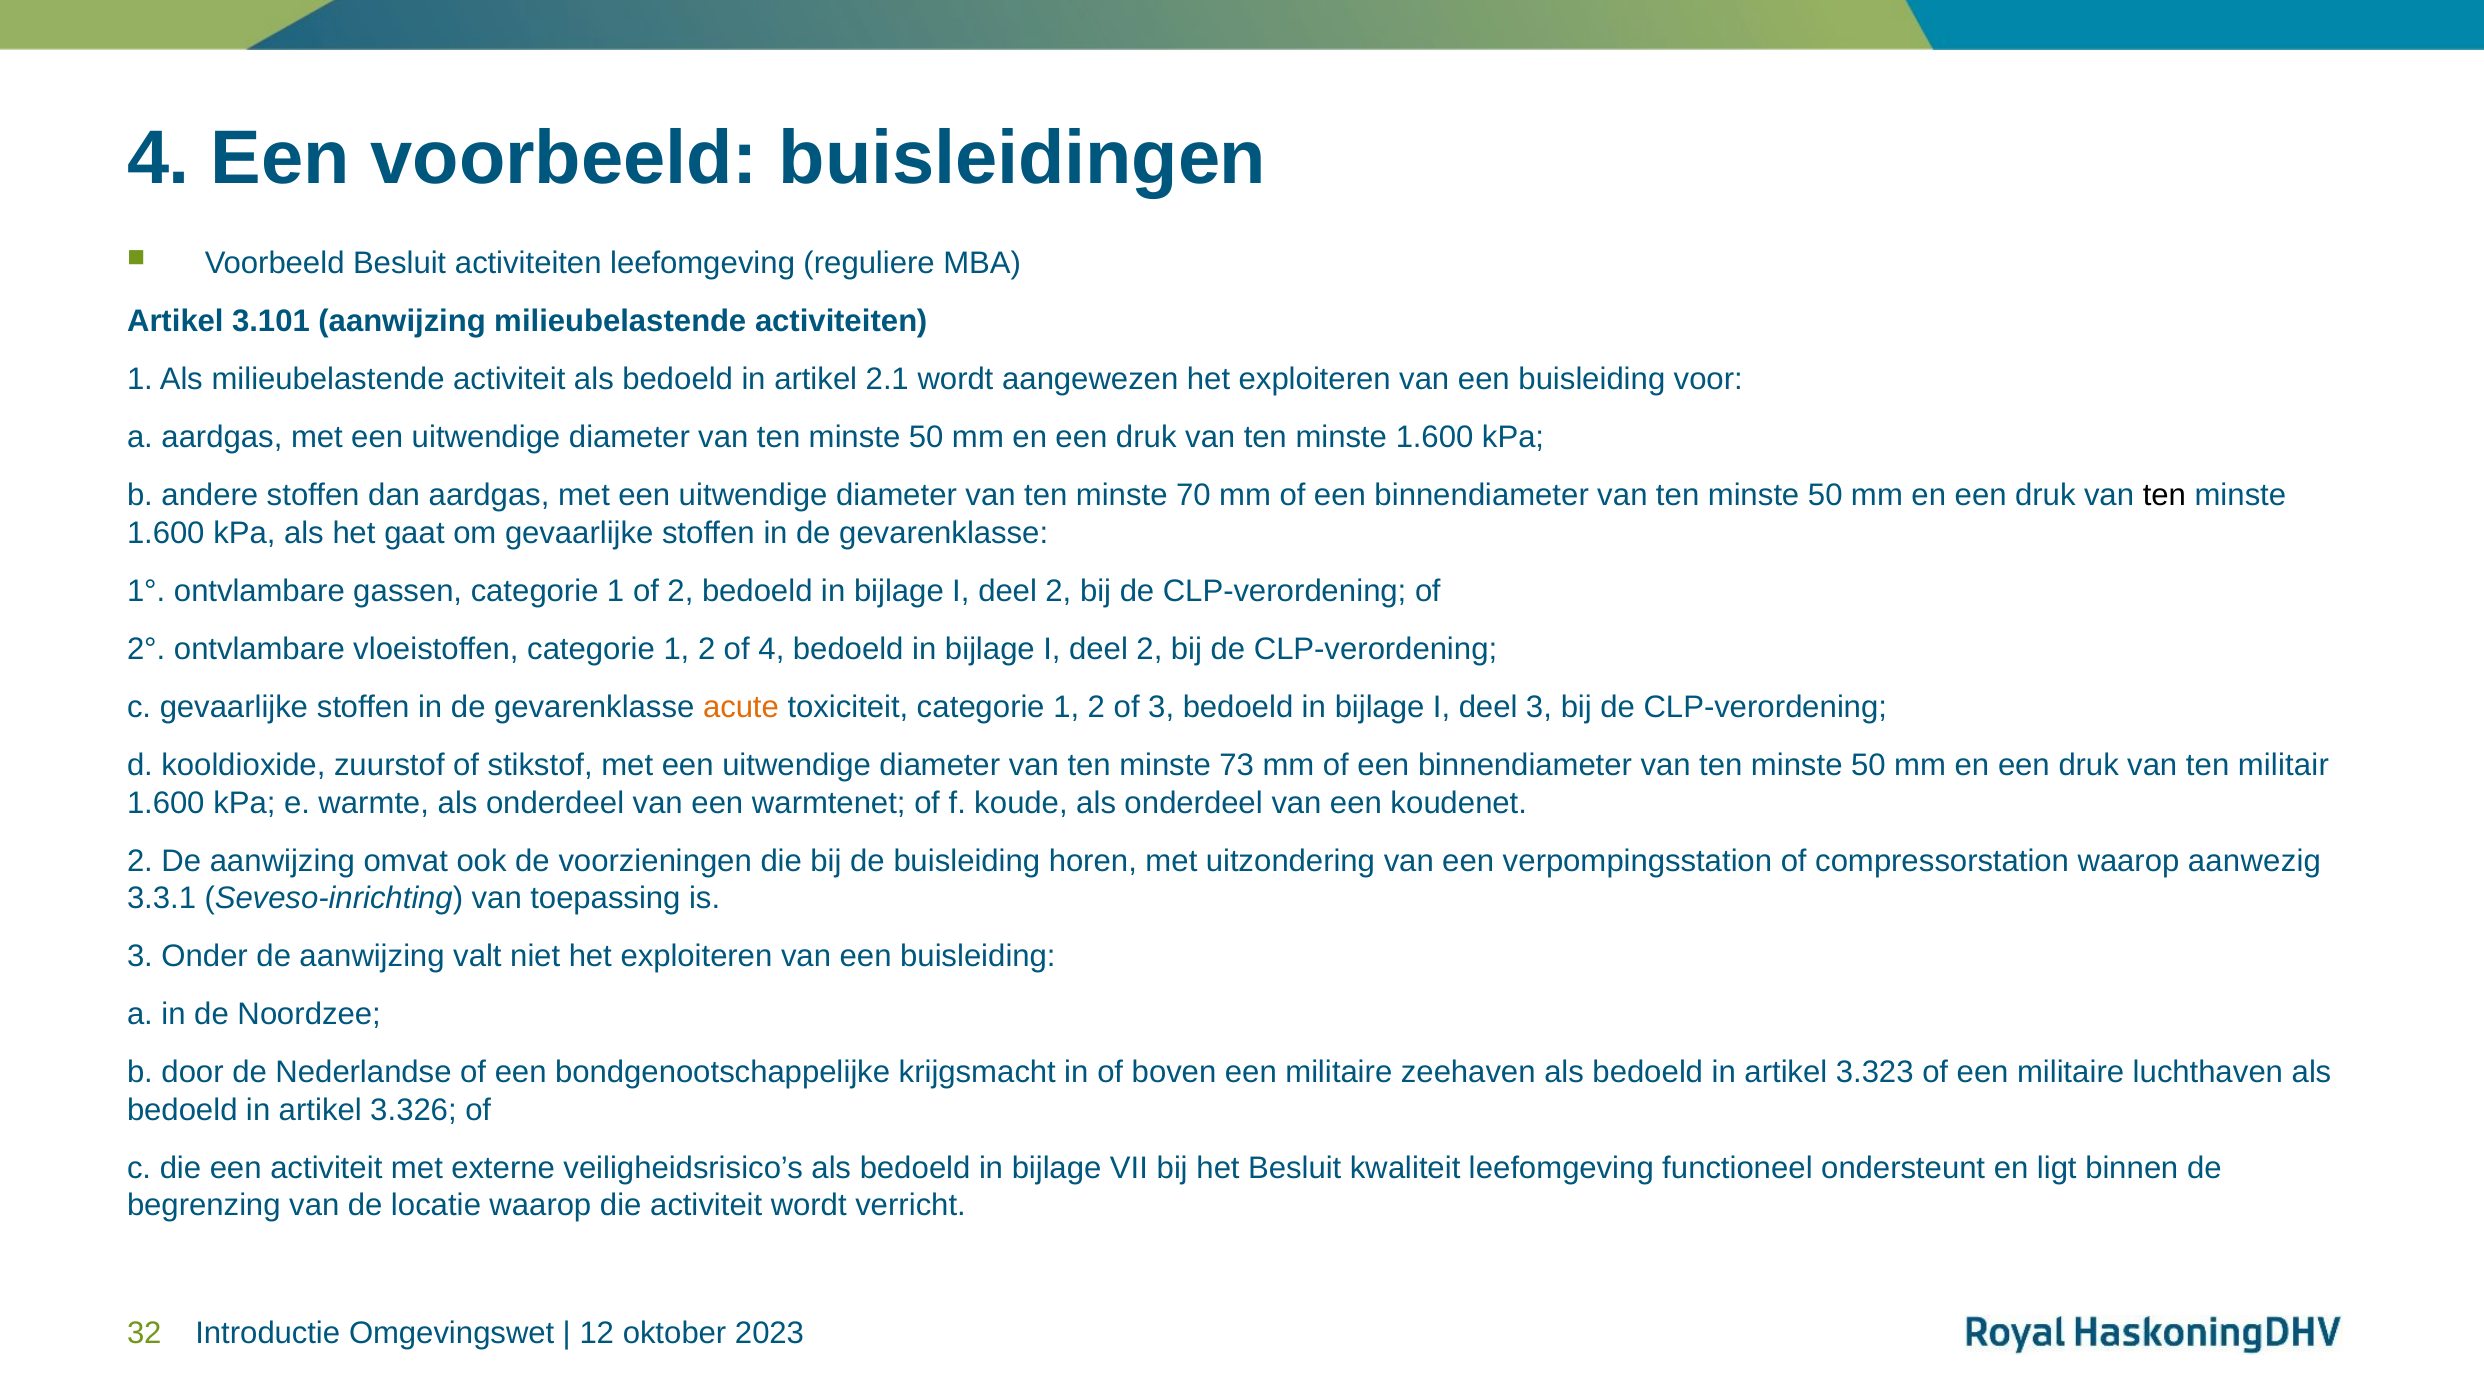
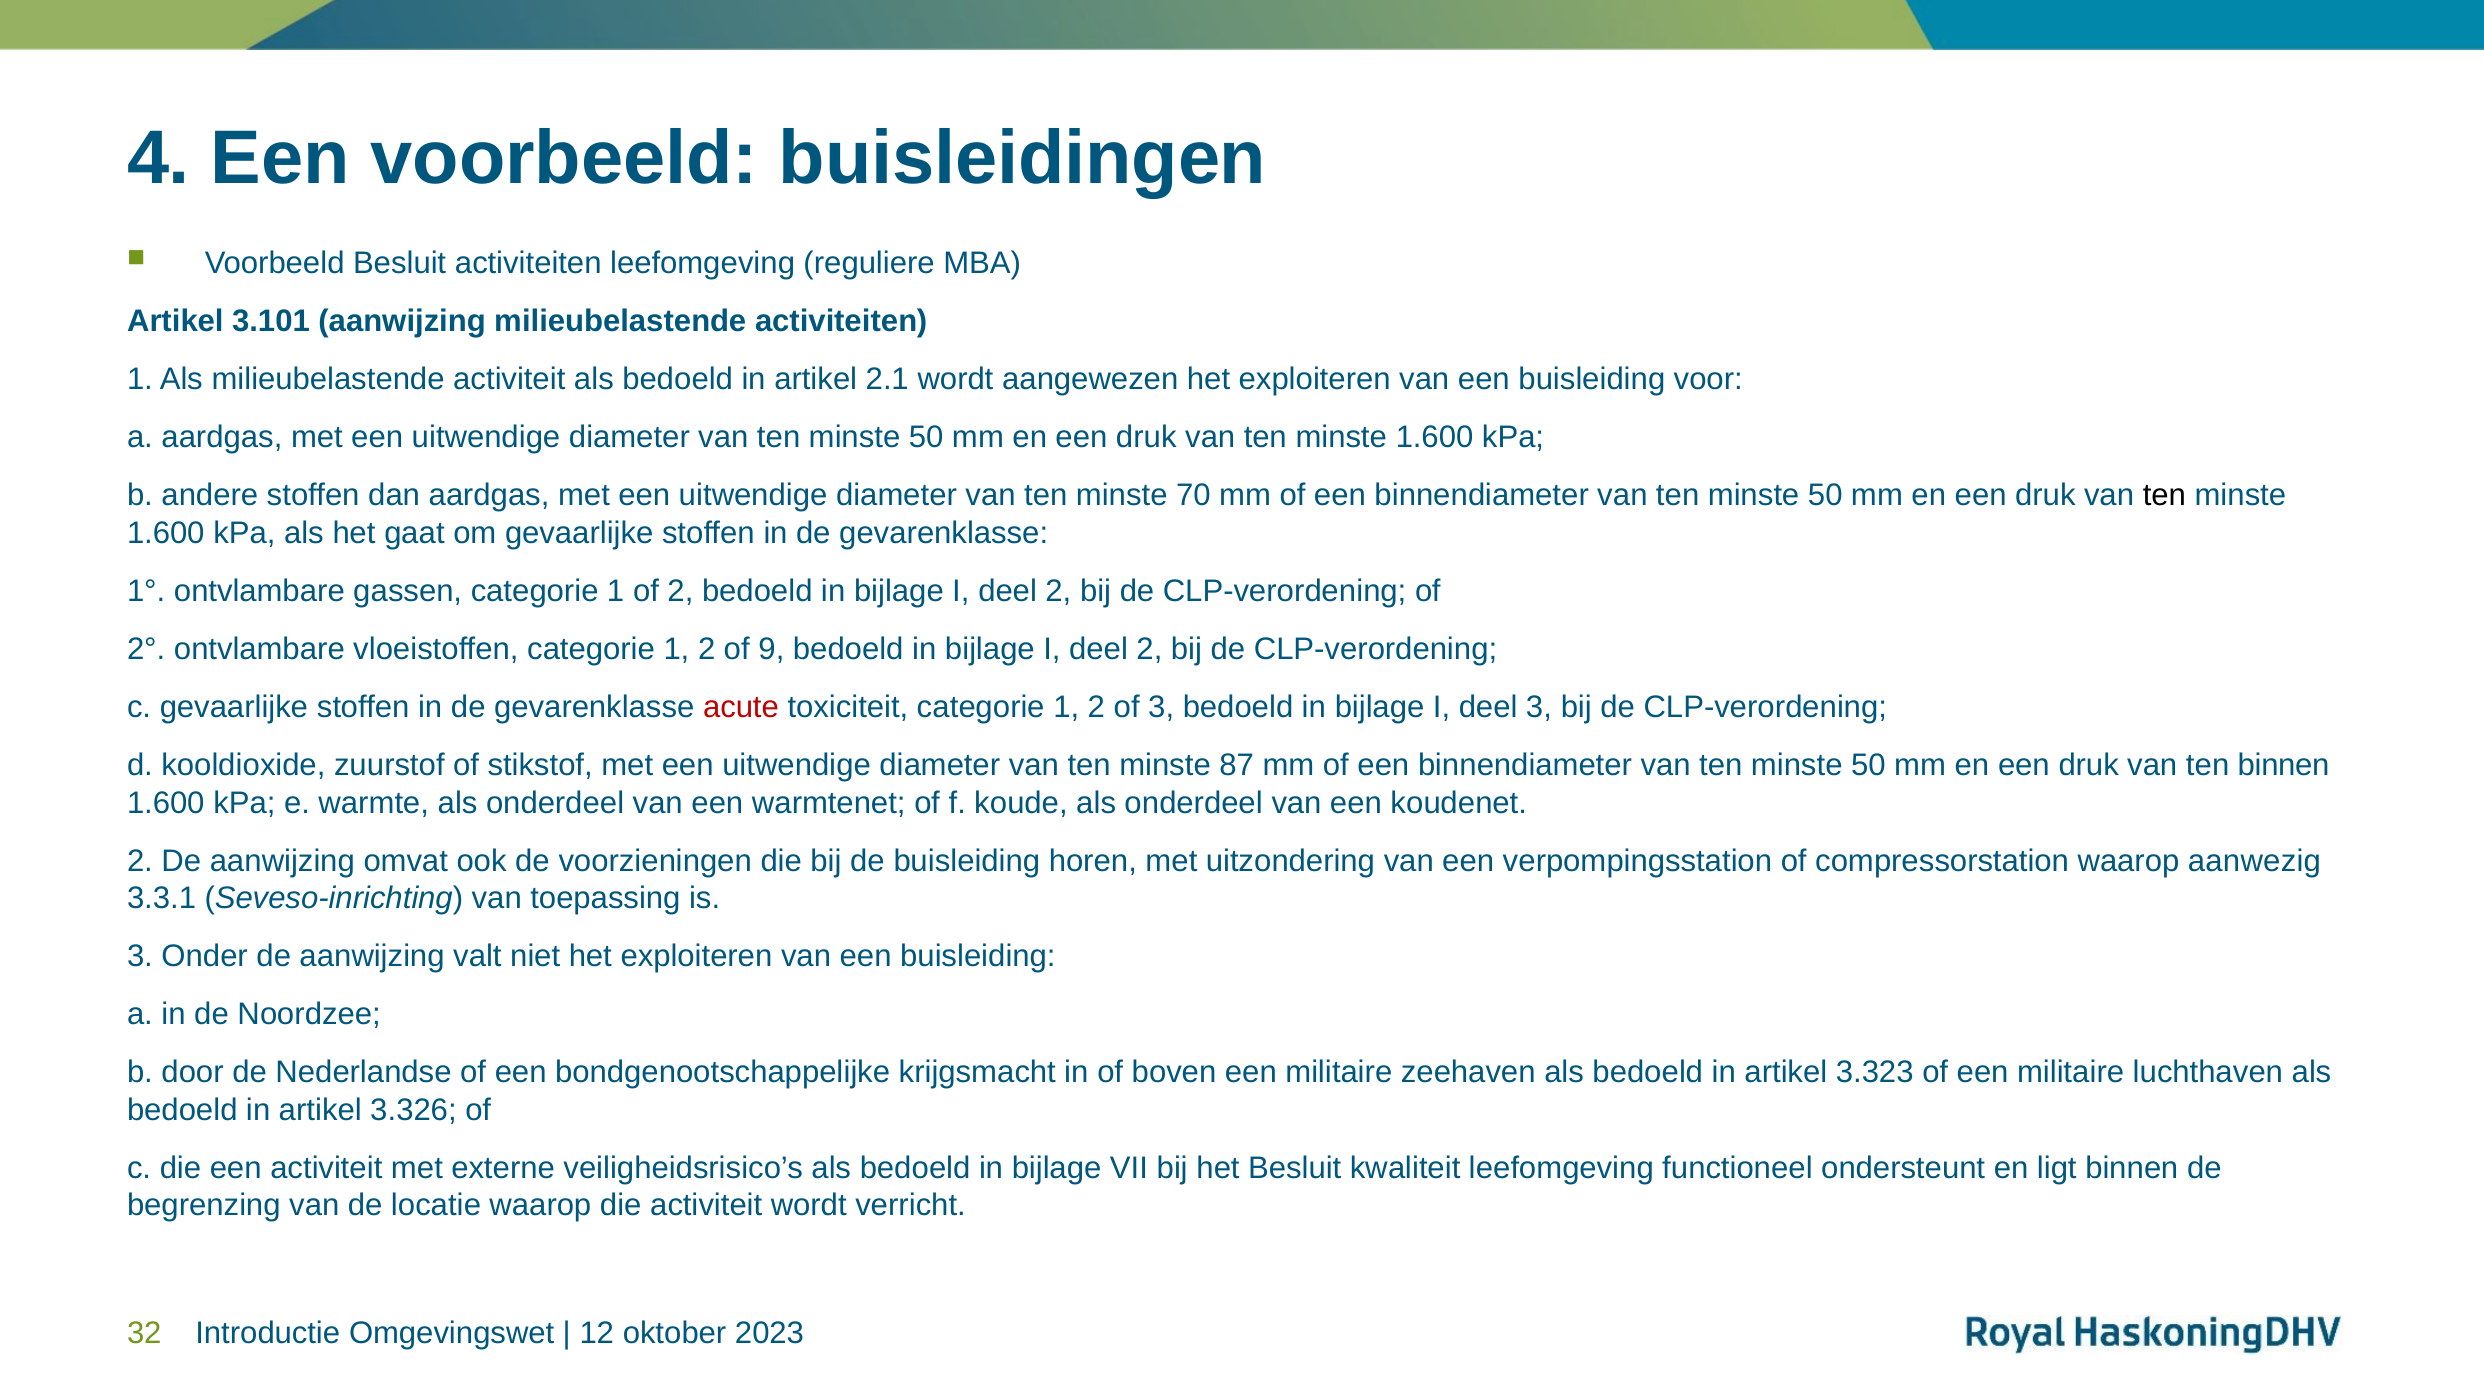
of 4: 4 -> 9
acute colour: orange -> red
73: 73 -> 87
ten militair: militair -> binnen
